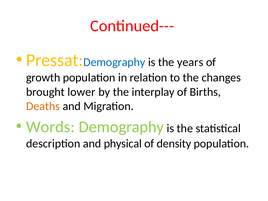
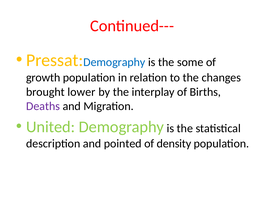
years: years -> some
Deaths colour: orange -> purple
Words: Words -> United
physical: physical -> pointed
